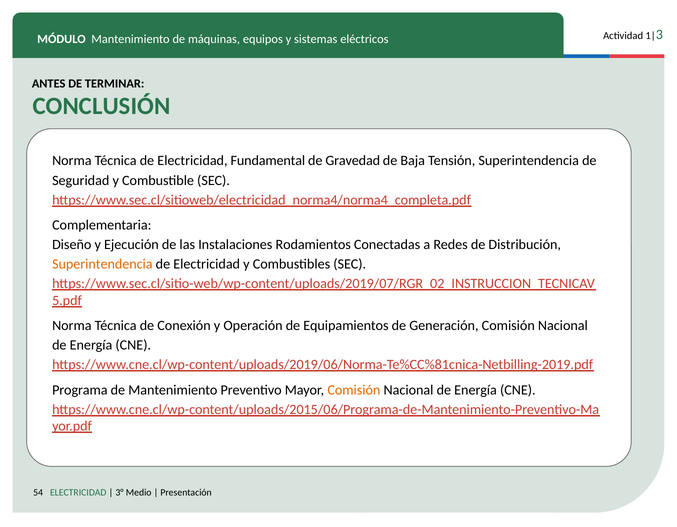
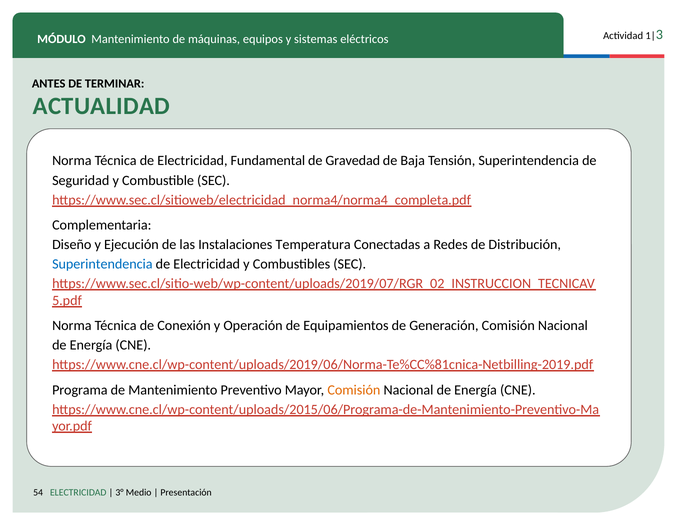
CONCLUSIÓN: CONCLUSIÓN -> ACTUALIDAD
Rodamientos: Rodamientos -> Temperatura
Superintendencia at (102, 264) colour: orange -> blue
